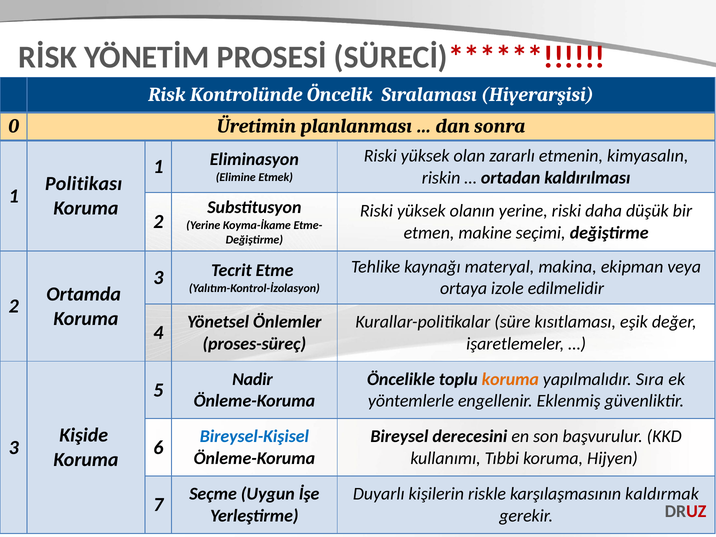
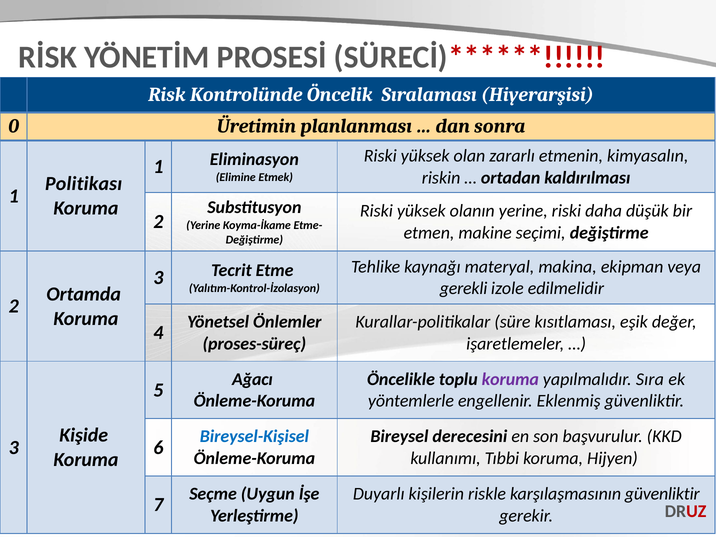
ortaya: ortaya -> gerekli
Nadir: Nadir -> Ağacı
koruma at (510, 379) colour: orange -> purple
karşılaşmasının kaldırmak: kaldırmak -> güvenliktir
